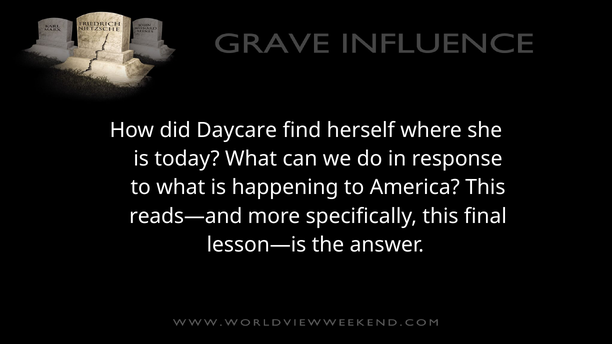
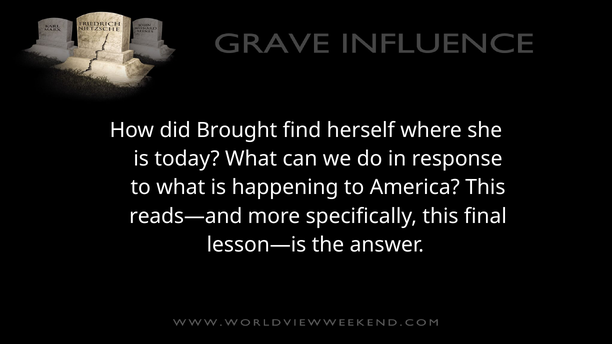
Daycare: Daycare -> Brought
